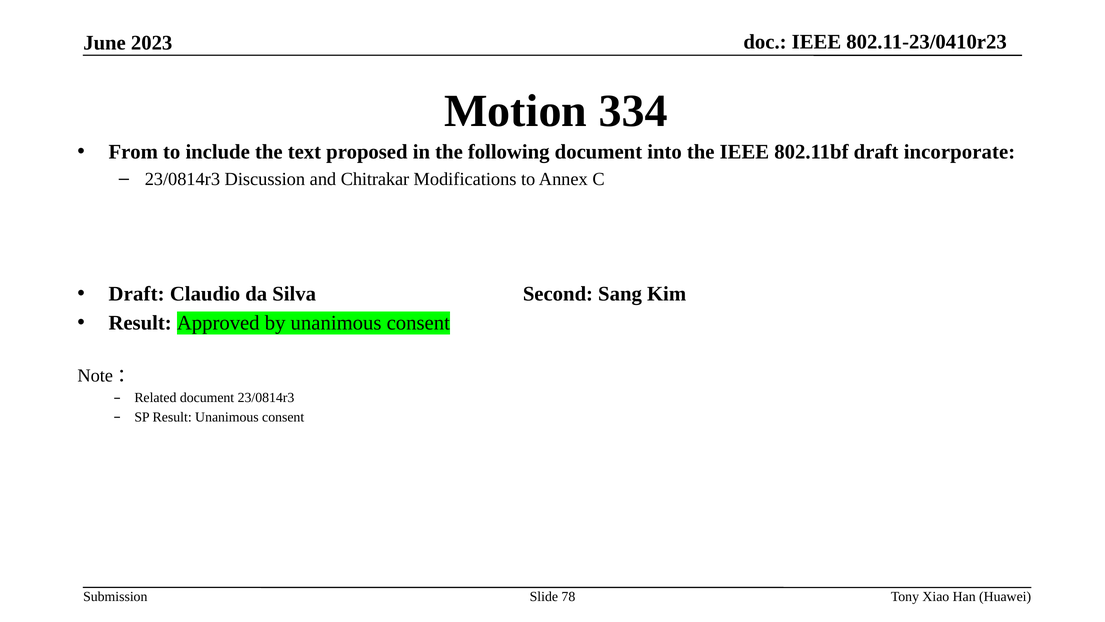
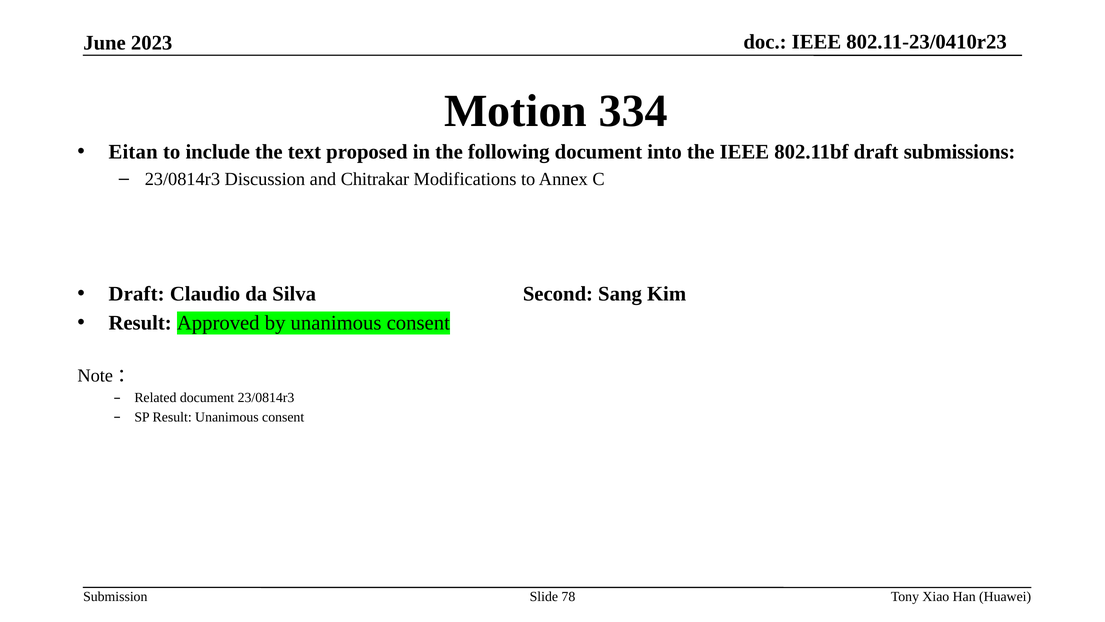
From: From -> Eitan
incorporate: incorporate -> submissions
